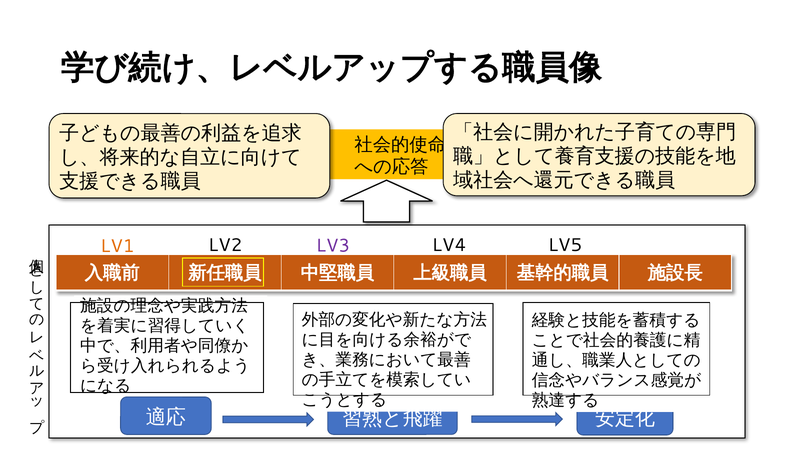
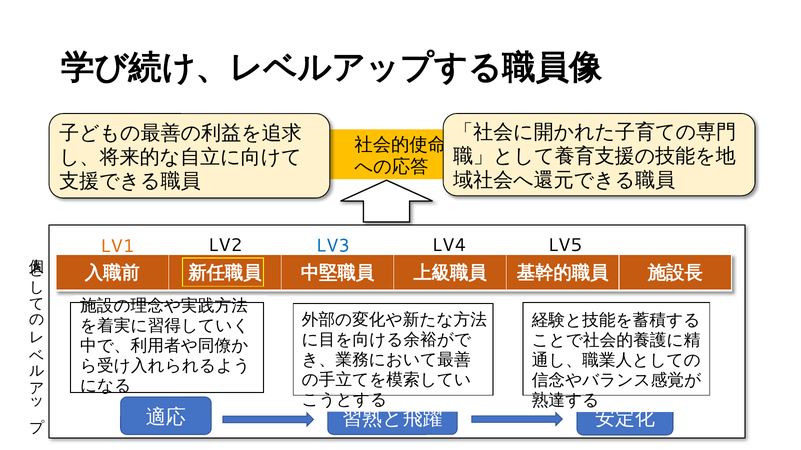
LV3 colour: purple -> blue
